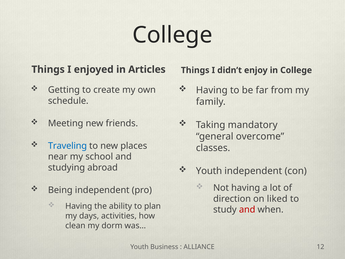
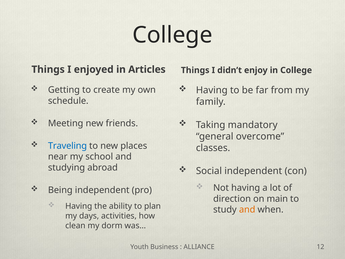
Youth at (209, 171): Youth -> Social
liked: liked -> main
and at (247, 209) colour: red -> orange
